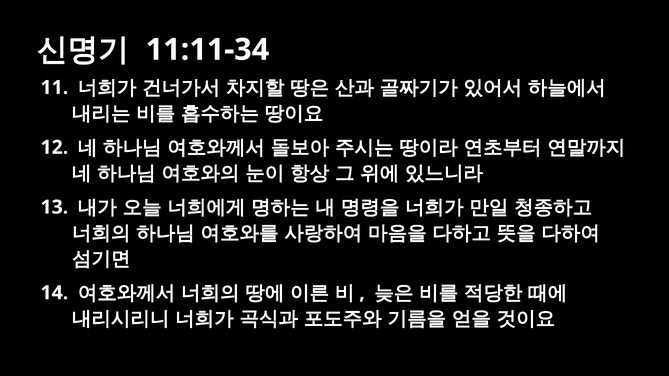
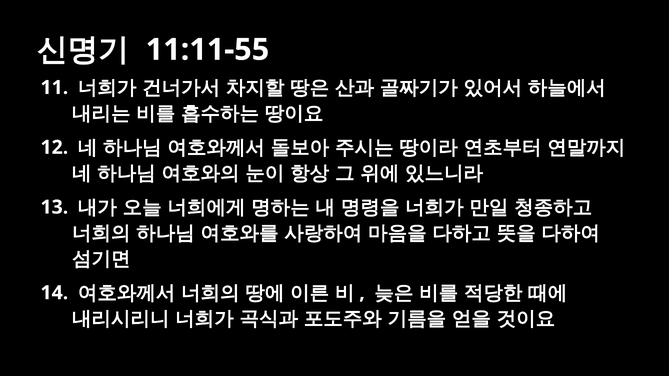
11:11-34: 11:11-34 -> 11:11-55
